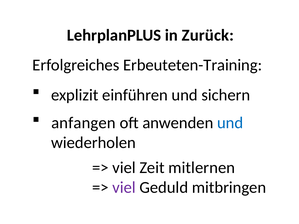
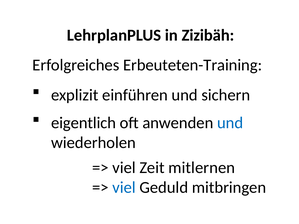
Zurück: Zurück -> Zizibäh
anfangen: anfangen -> eigentlich
viel at (124, 188) colour: purple -> blue
